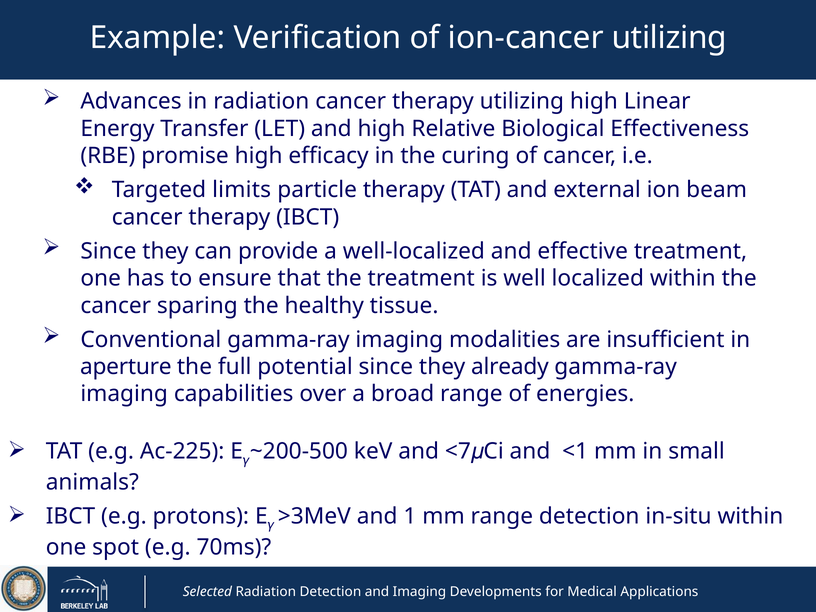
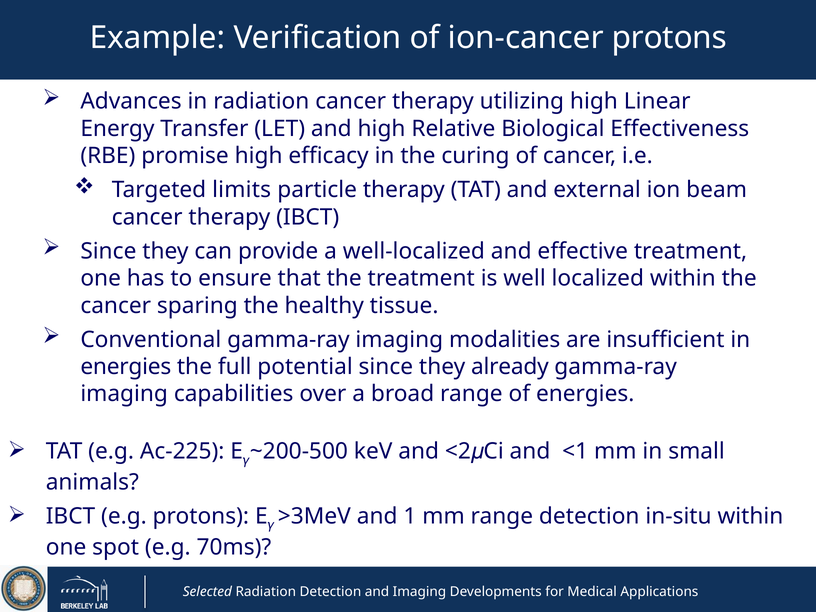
ion-cancer utilizing: utilizing -> protons
aperture at (126, 367): aperture -> energies
<7: <7 -> <2
